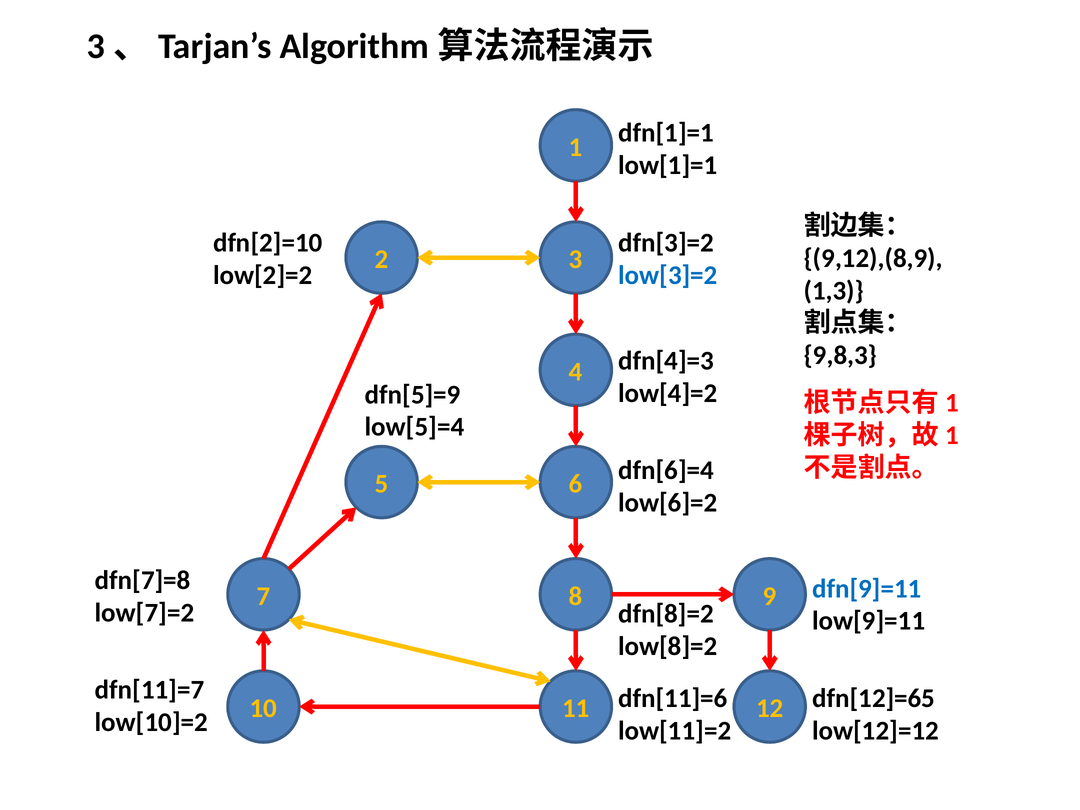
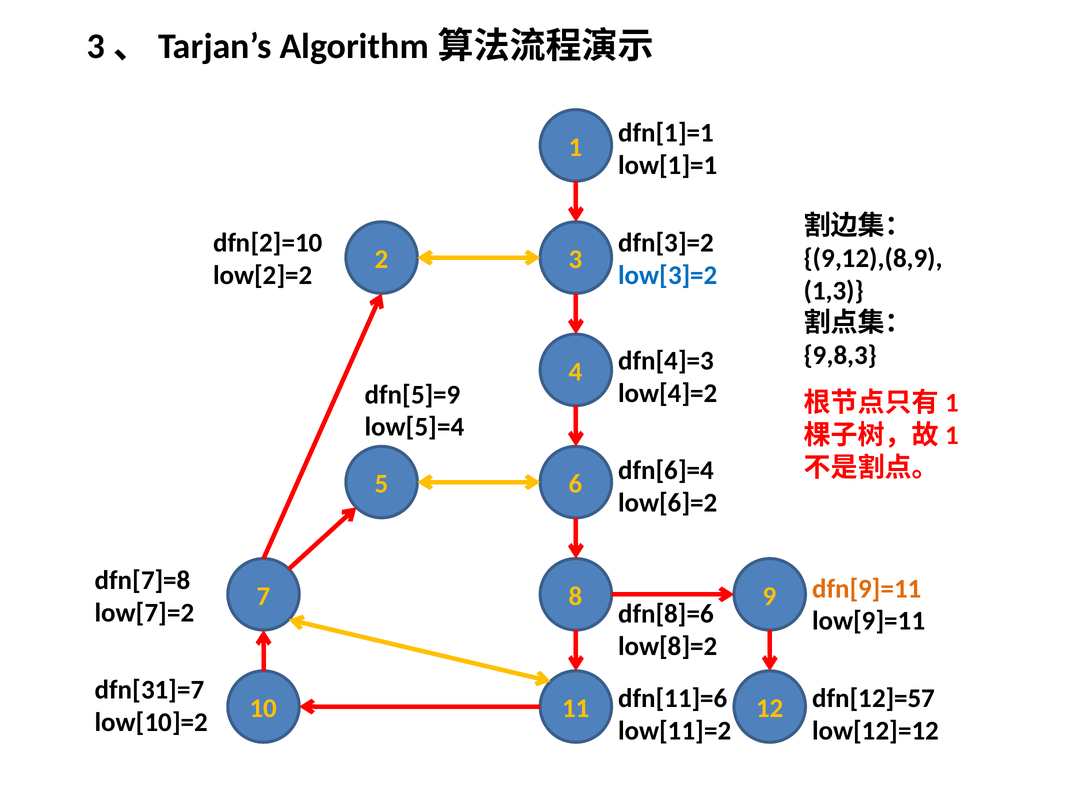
dfn[9]=11 colour: blue -> orange
dfn[8]=2: dfn[8]=2 -> dfn[8]=6
dfn[11]=7: dfn[11]=7 -> dfn[31]=7
dfn[12]=65: dfn[12]=65 -> dfn[12]=57
